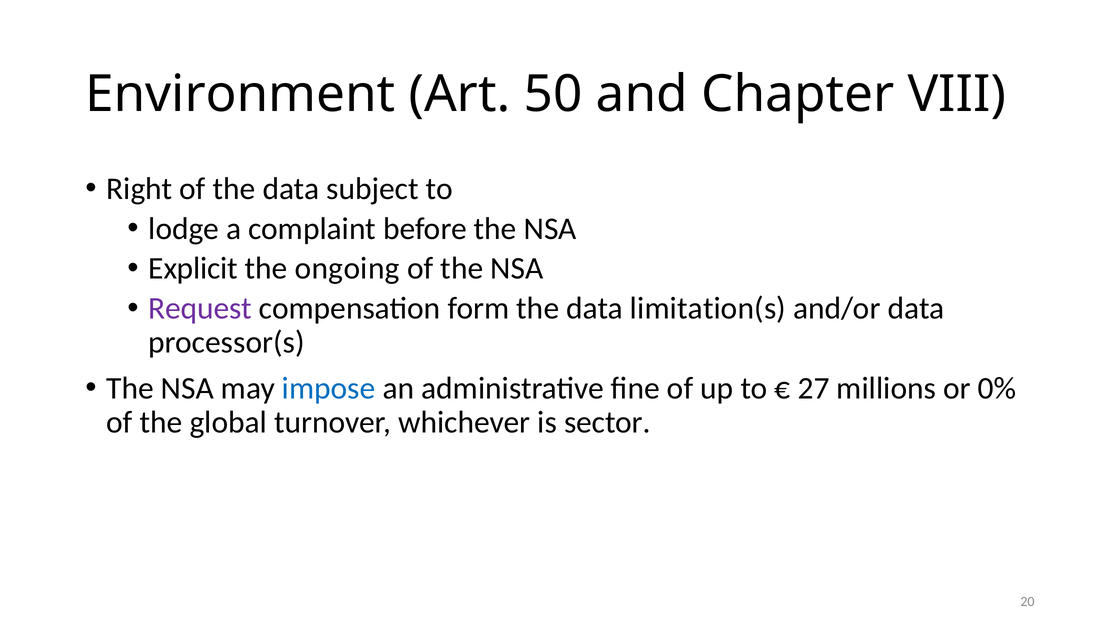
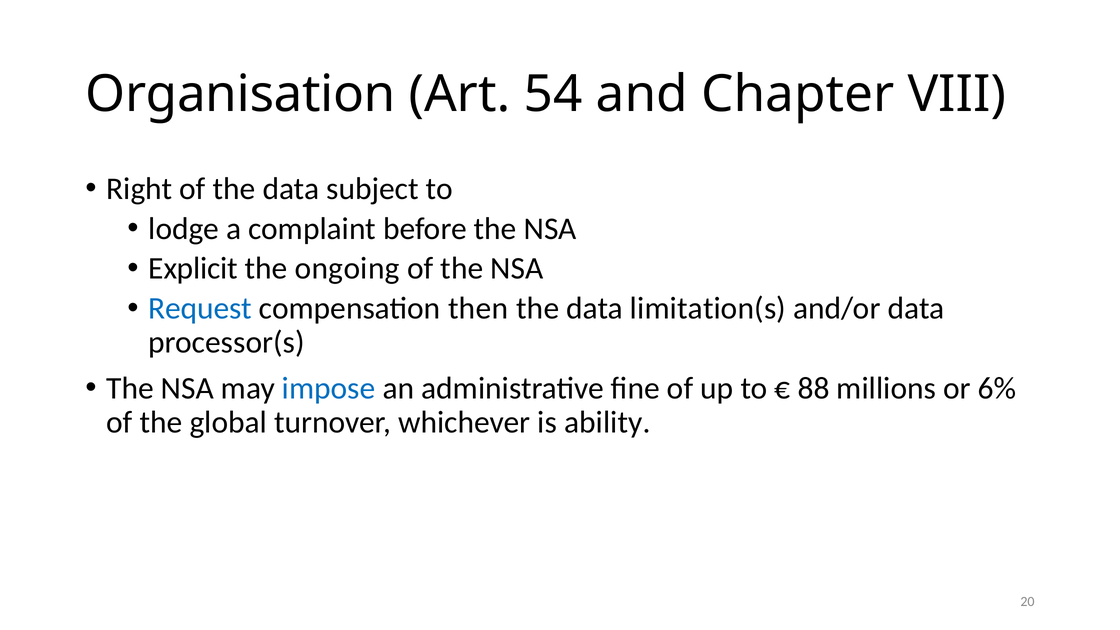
Environment: Environment -> Organisation
50: 50 -> 54
Request colour: purple -> blue
form: form -> then
27: 27 -> 88
0%: 0% -> 6%
sector: sector -> ability
